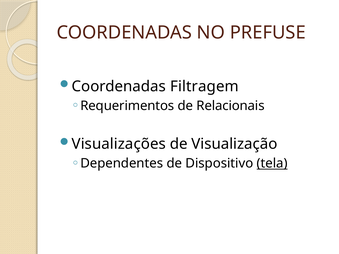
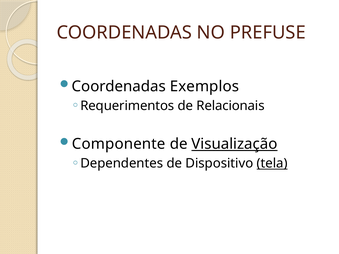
Filtragem: Filtragem -> Exemplos
Visualizações: Visualizações -> Componente
Visualização underline: none -> present
